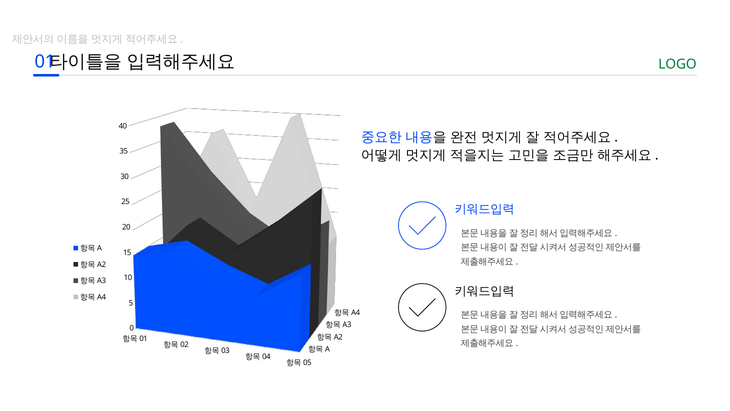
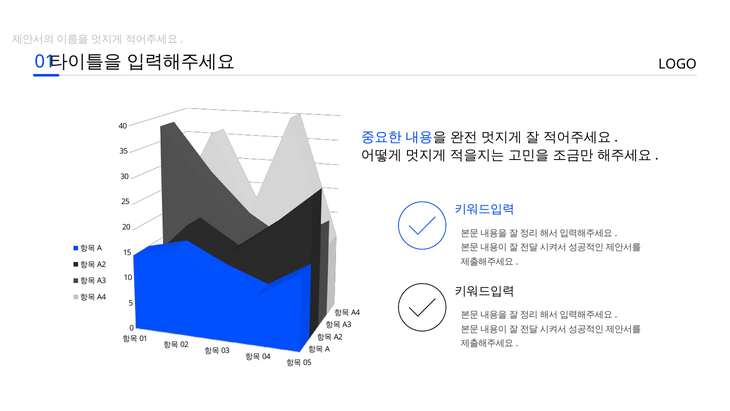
LOGO colour: green -> black
